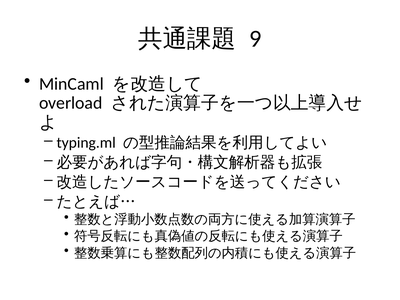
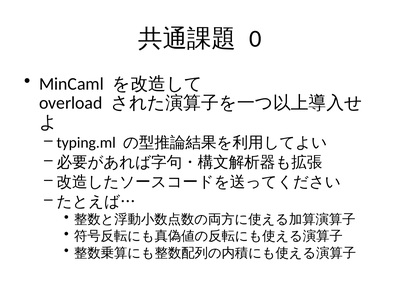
9: 9 -> 0
